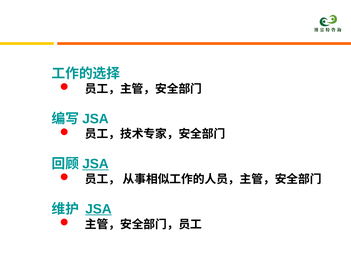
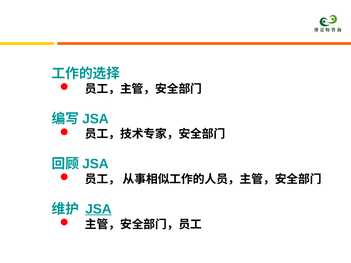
JSA at (96, 164) underline: present -> none
